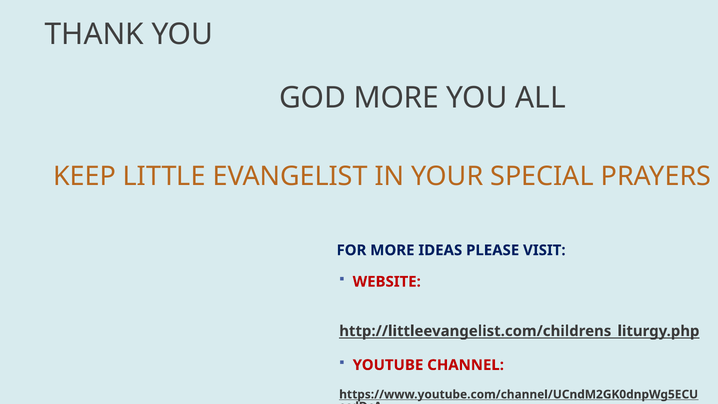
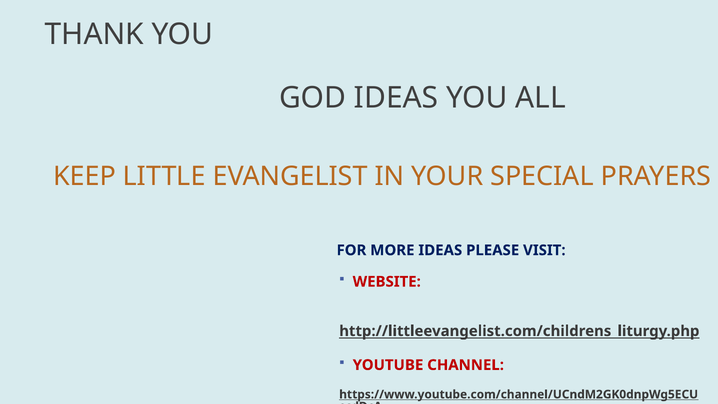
GOD MORE: MORE -> IDEAS
